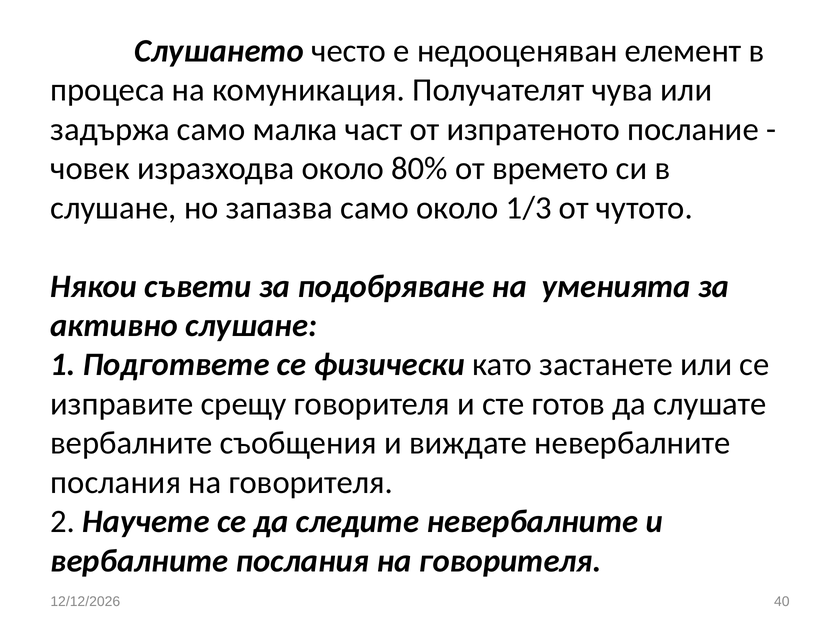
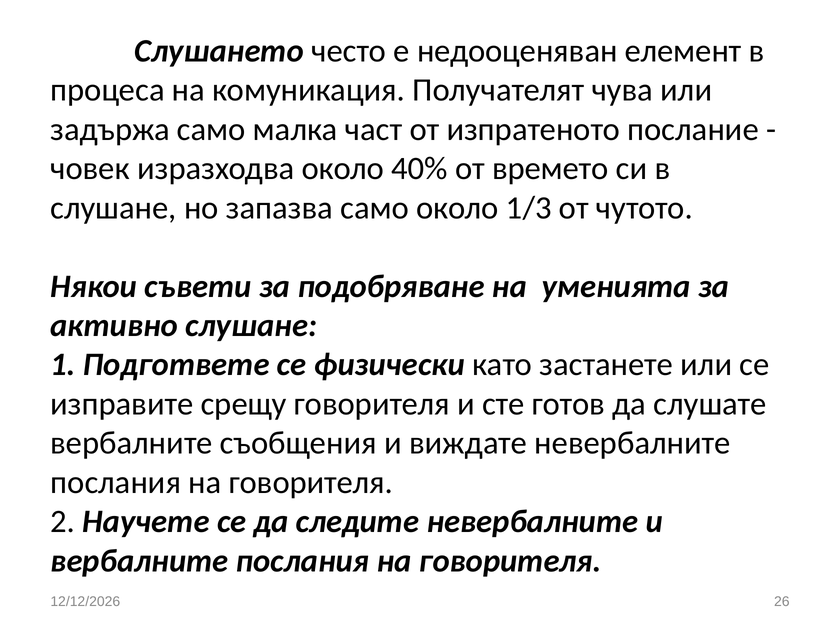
80%: 80% -> 40%
40: 40 -> 26
